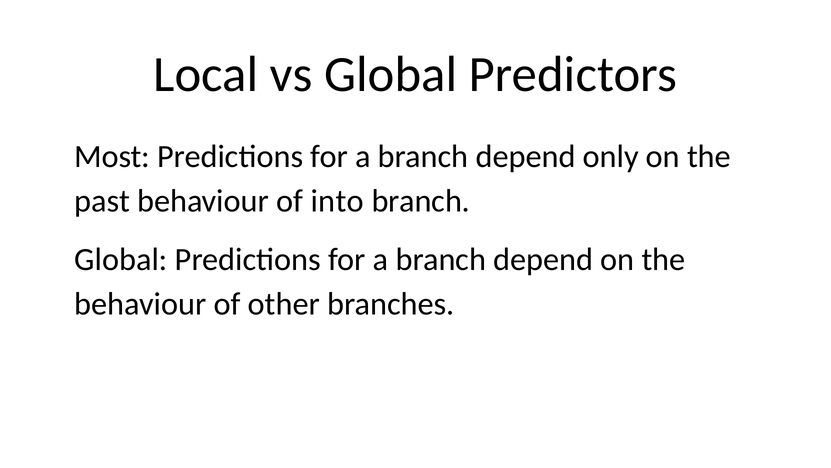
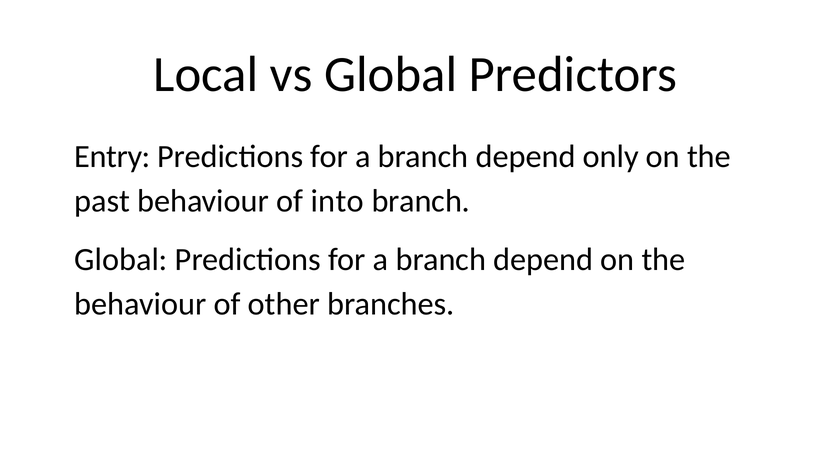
Most: Most -> Entry
